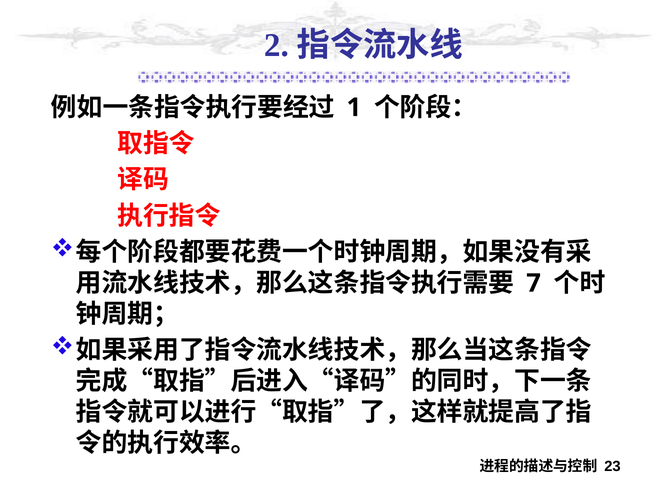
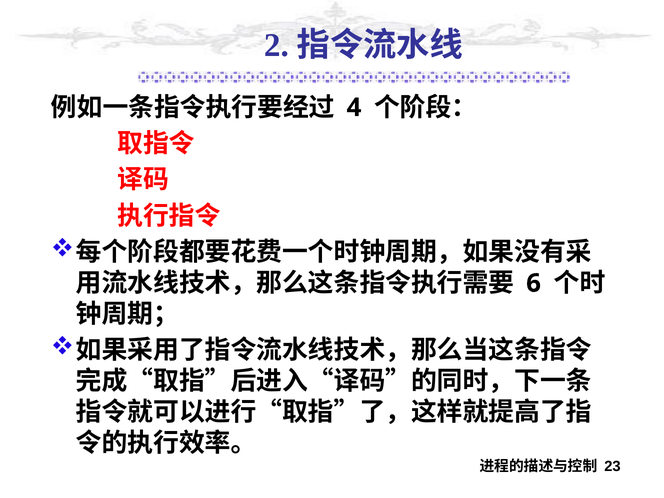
1: 1 -> 4
7: 7 -> 6
